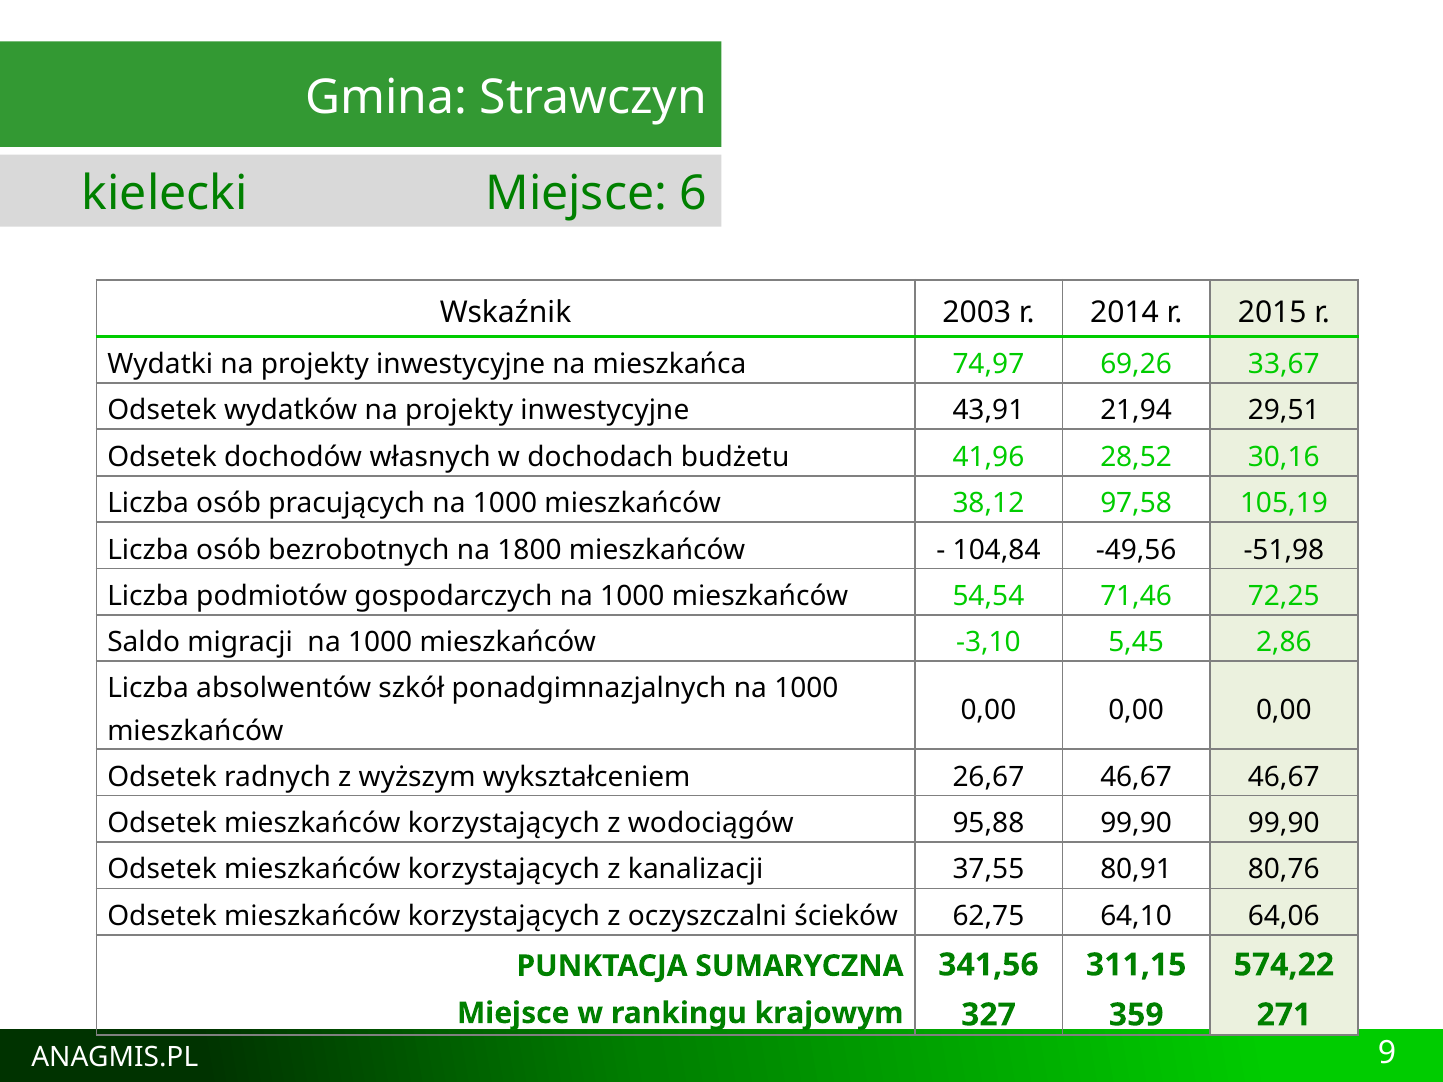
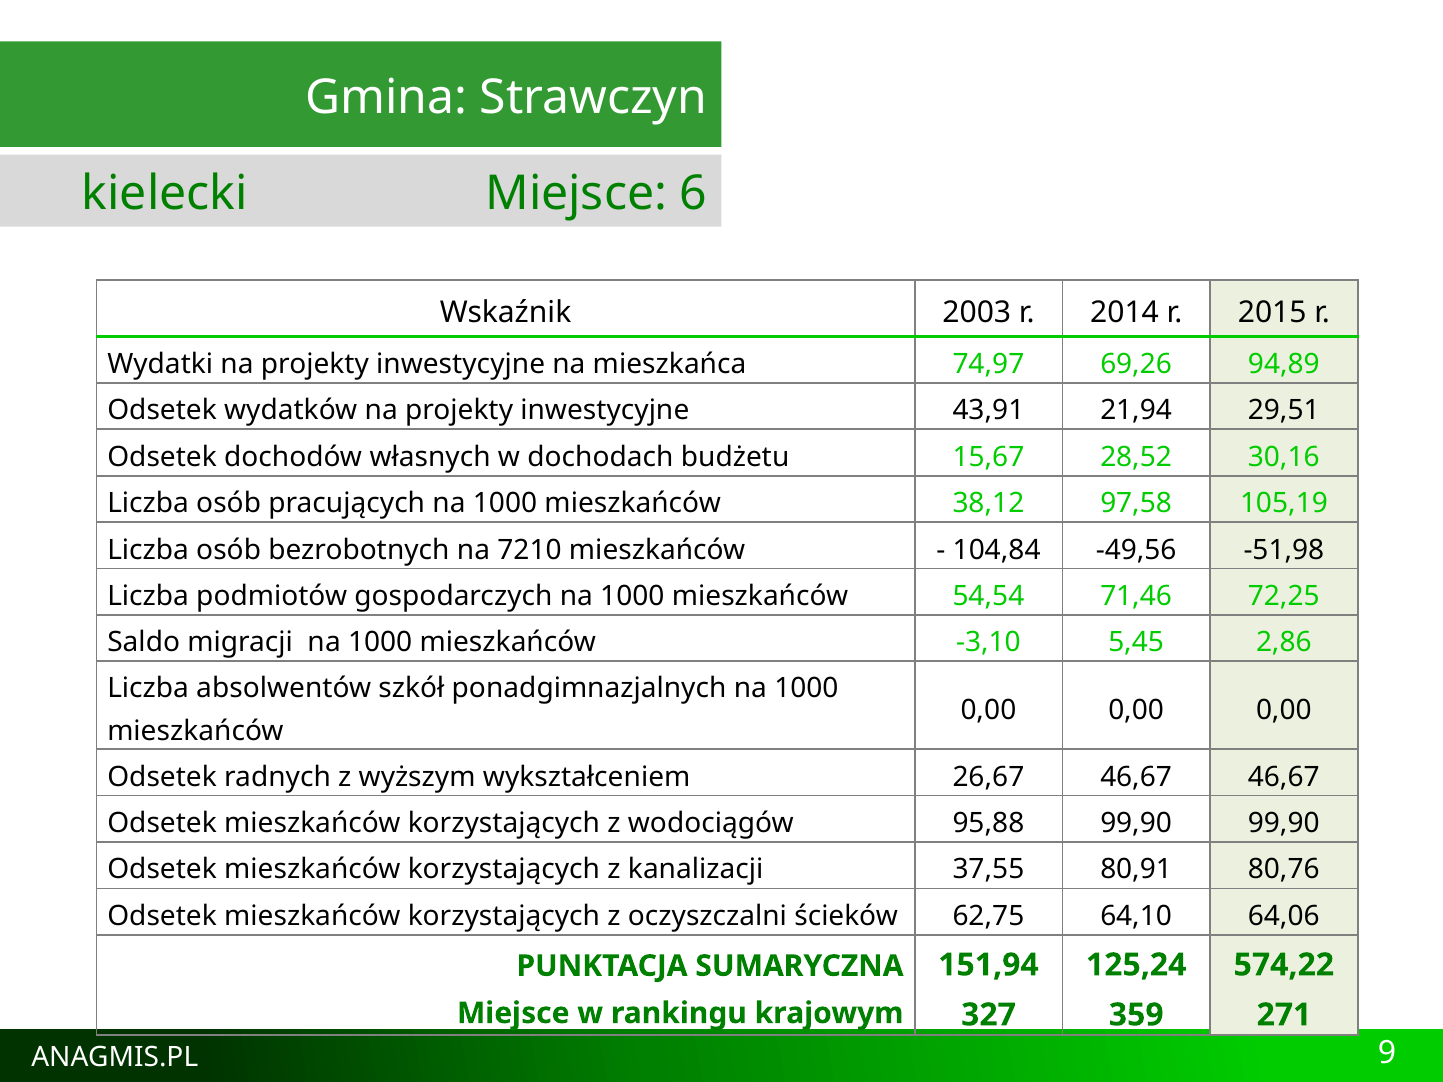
33,67: 33,67 -> 94,89
41,96: 41,96 -> 15,67
1800: 1800 -> 7210
341,56: 341,56 -> 151,94
311,15: 311,15 -> 125,24
